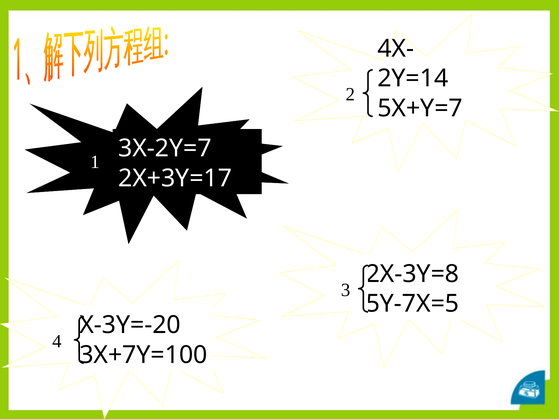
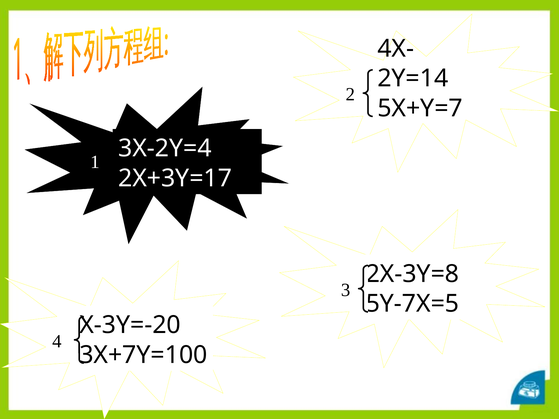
3X-2Y=7: 3X-2Y=7 -> 3X-2Y=4
